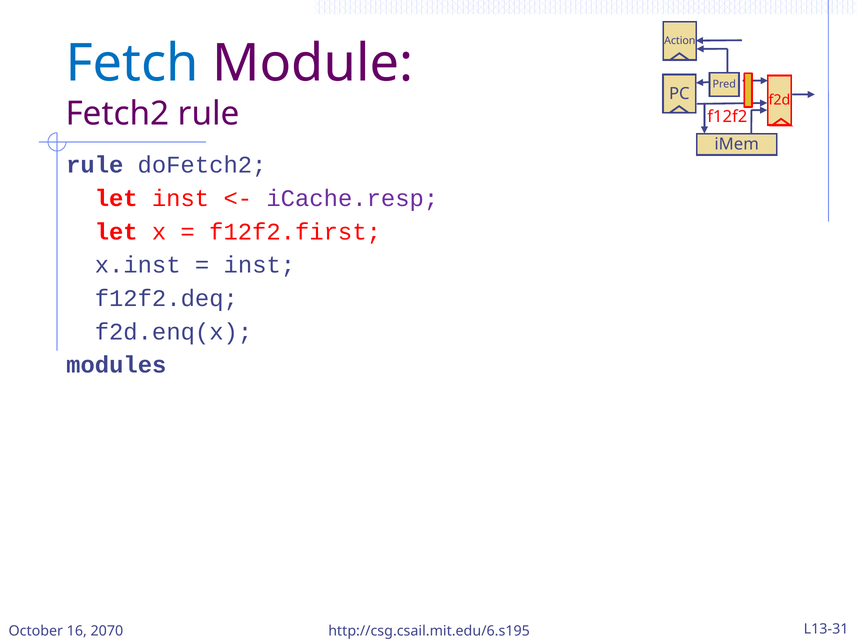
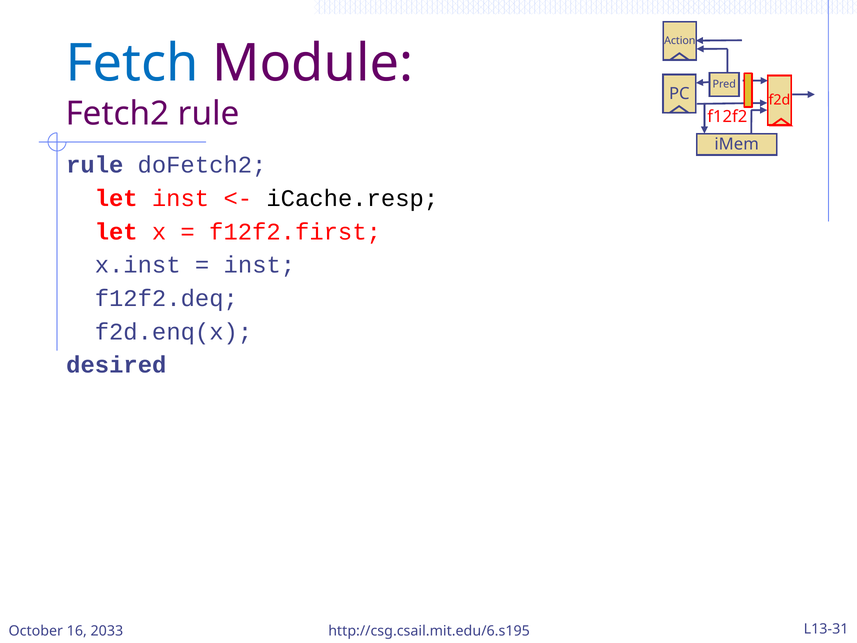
iCache.resp colour: purple -> black
modules: modules -> desired
2070: 2070 -> 2033
